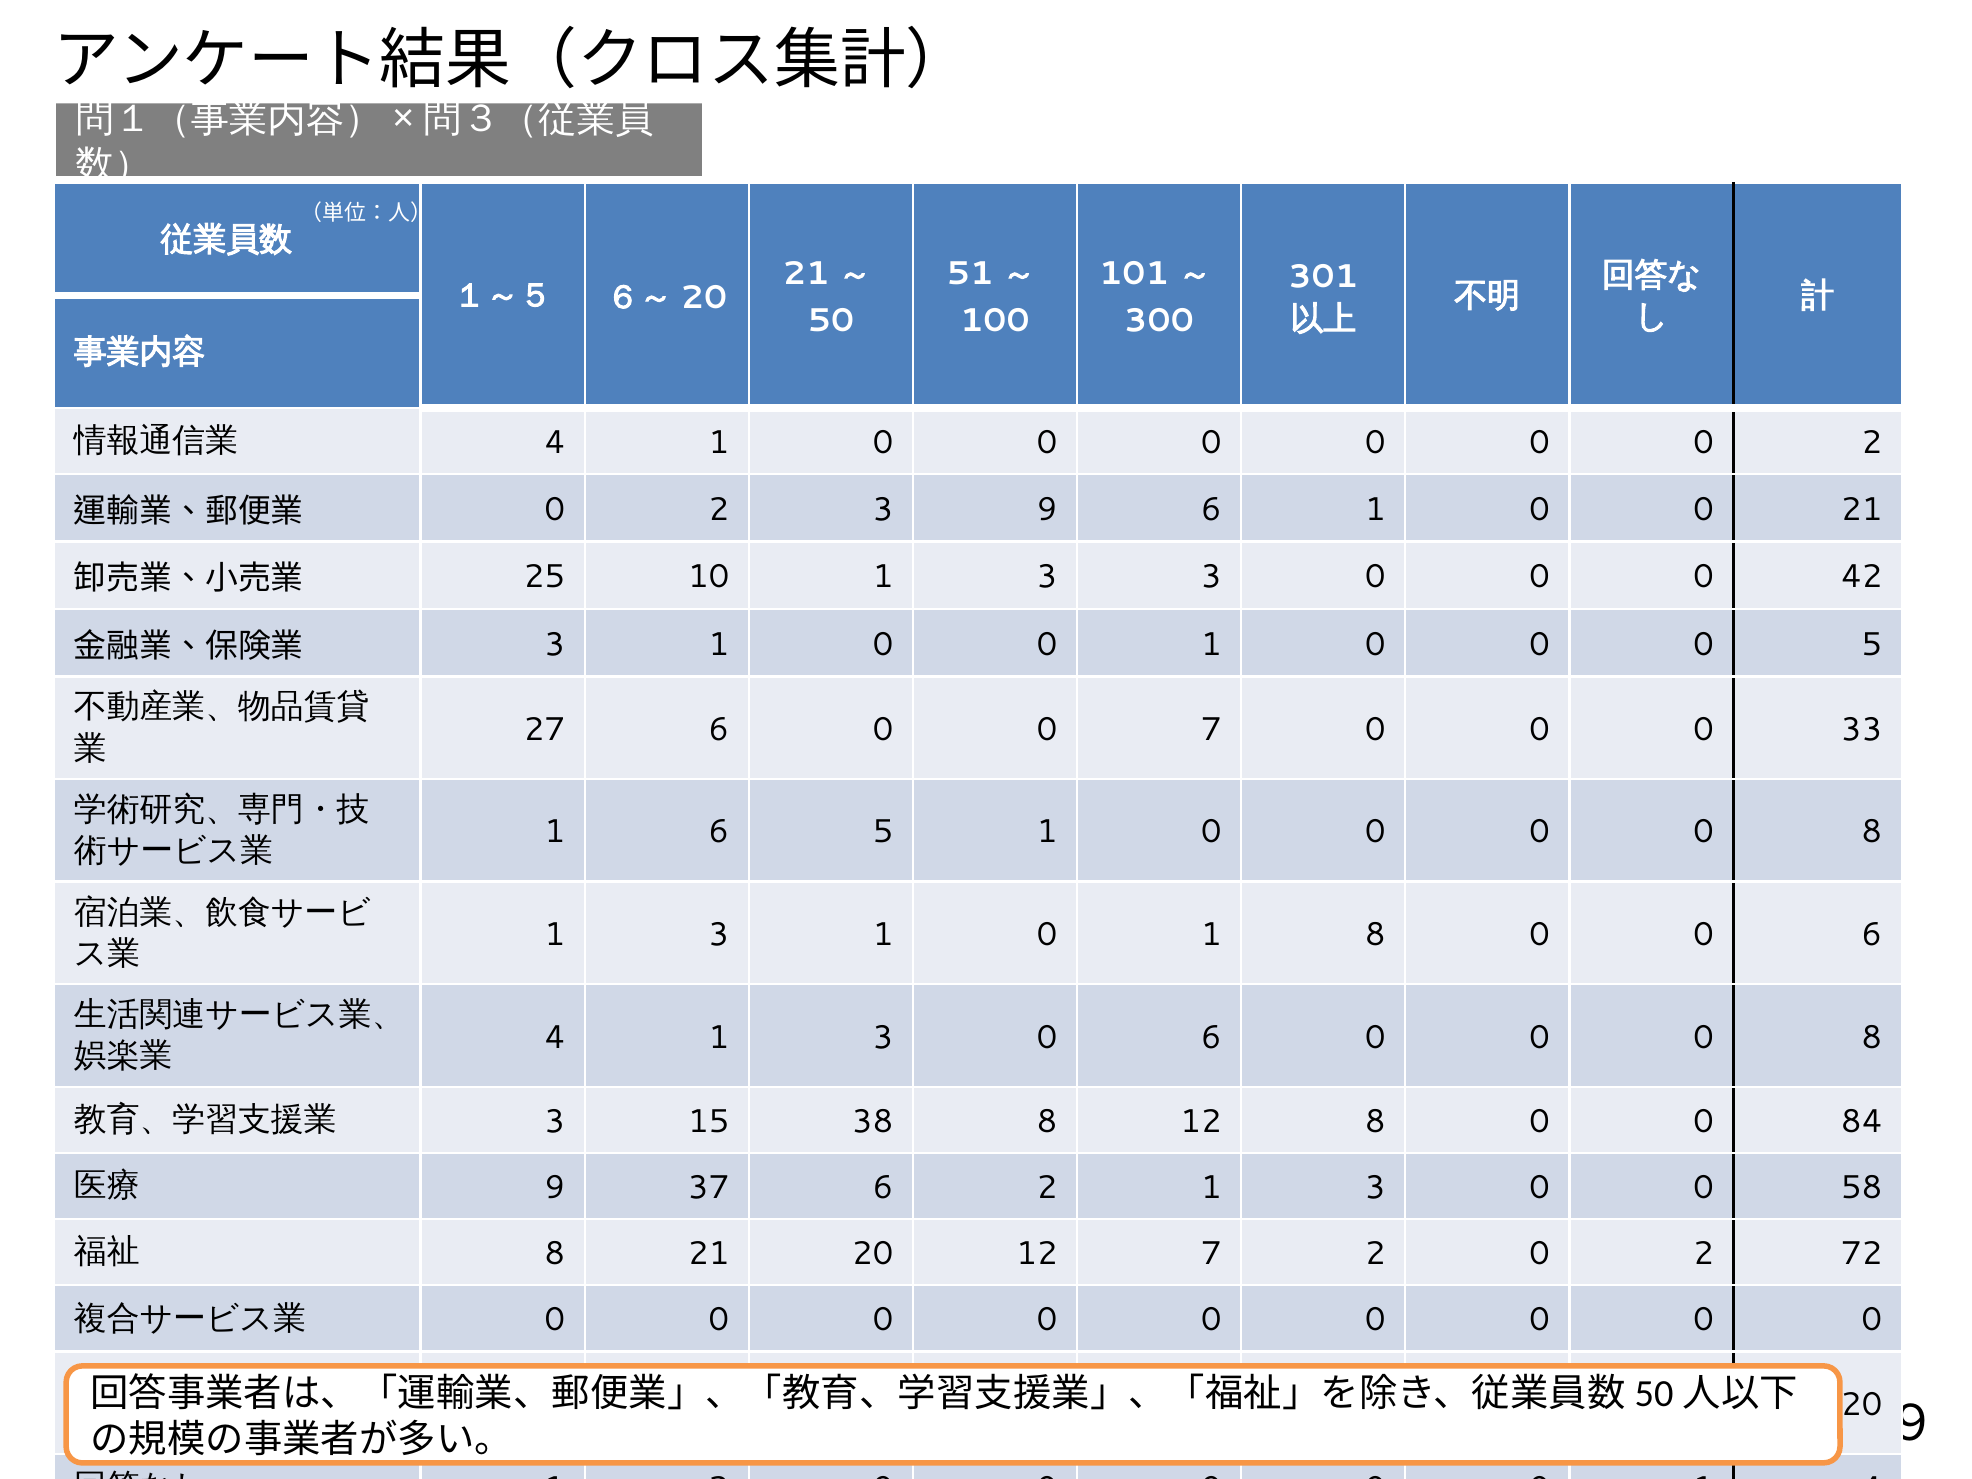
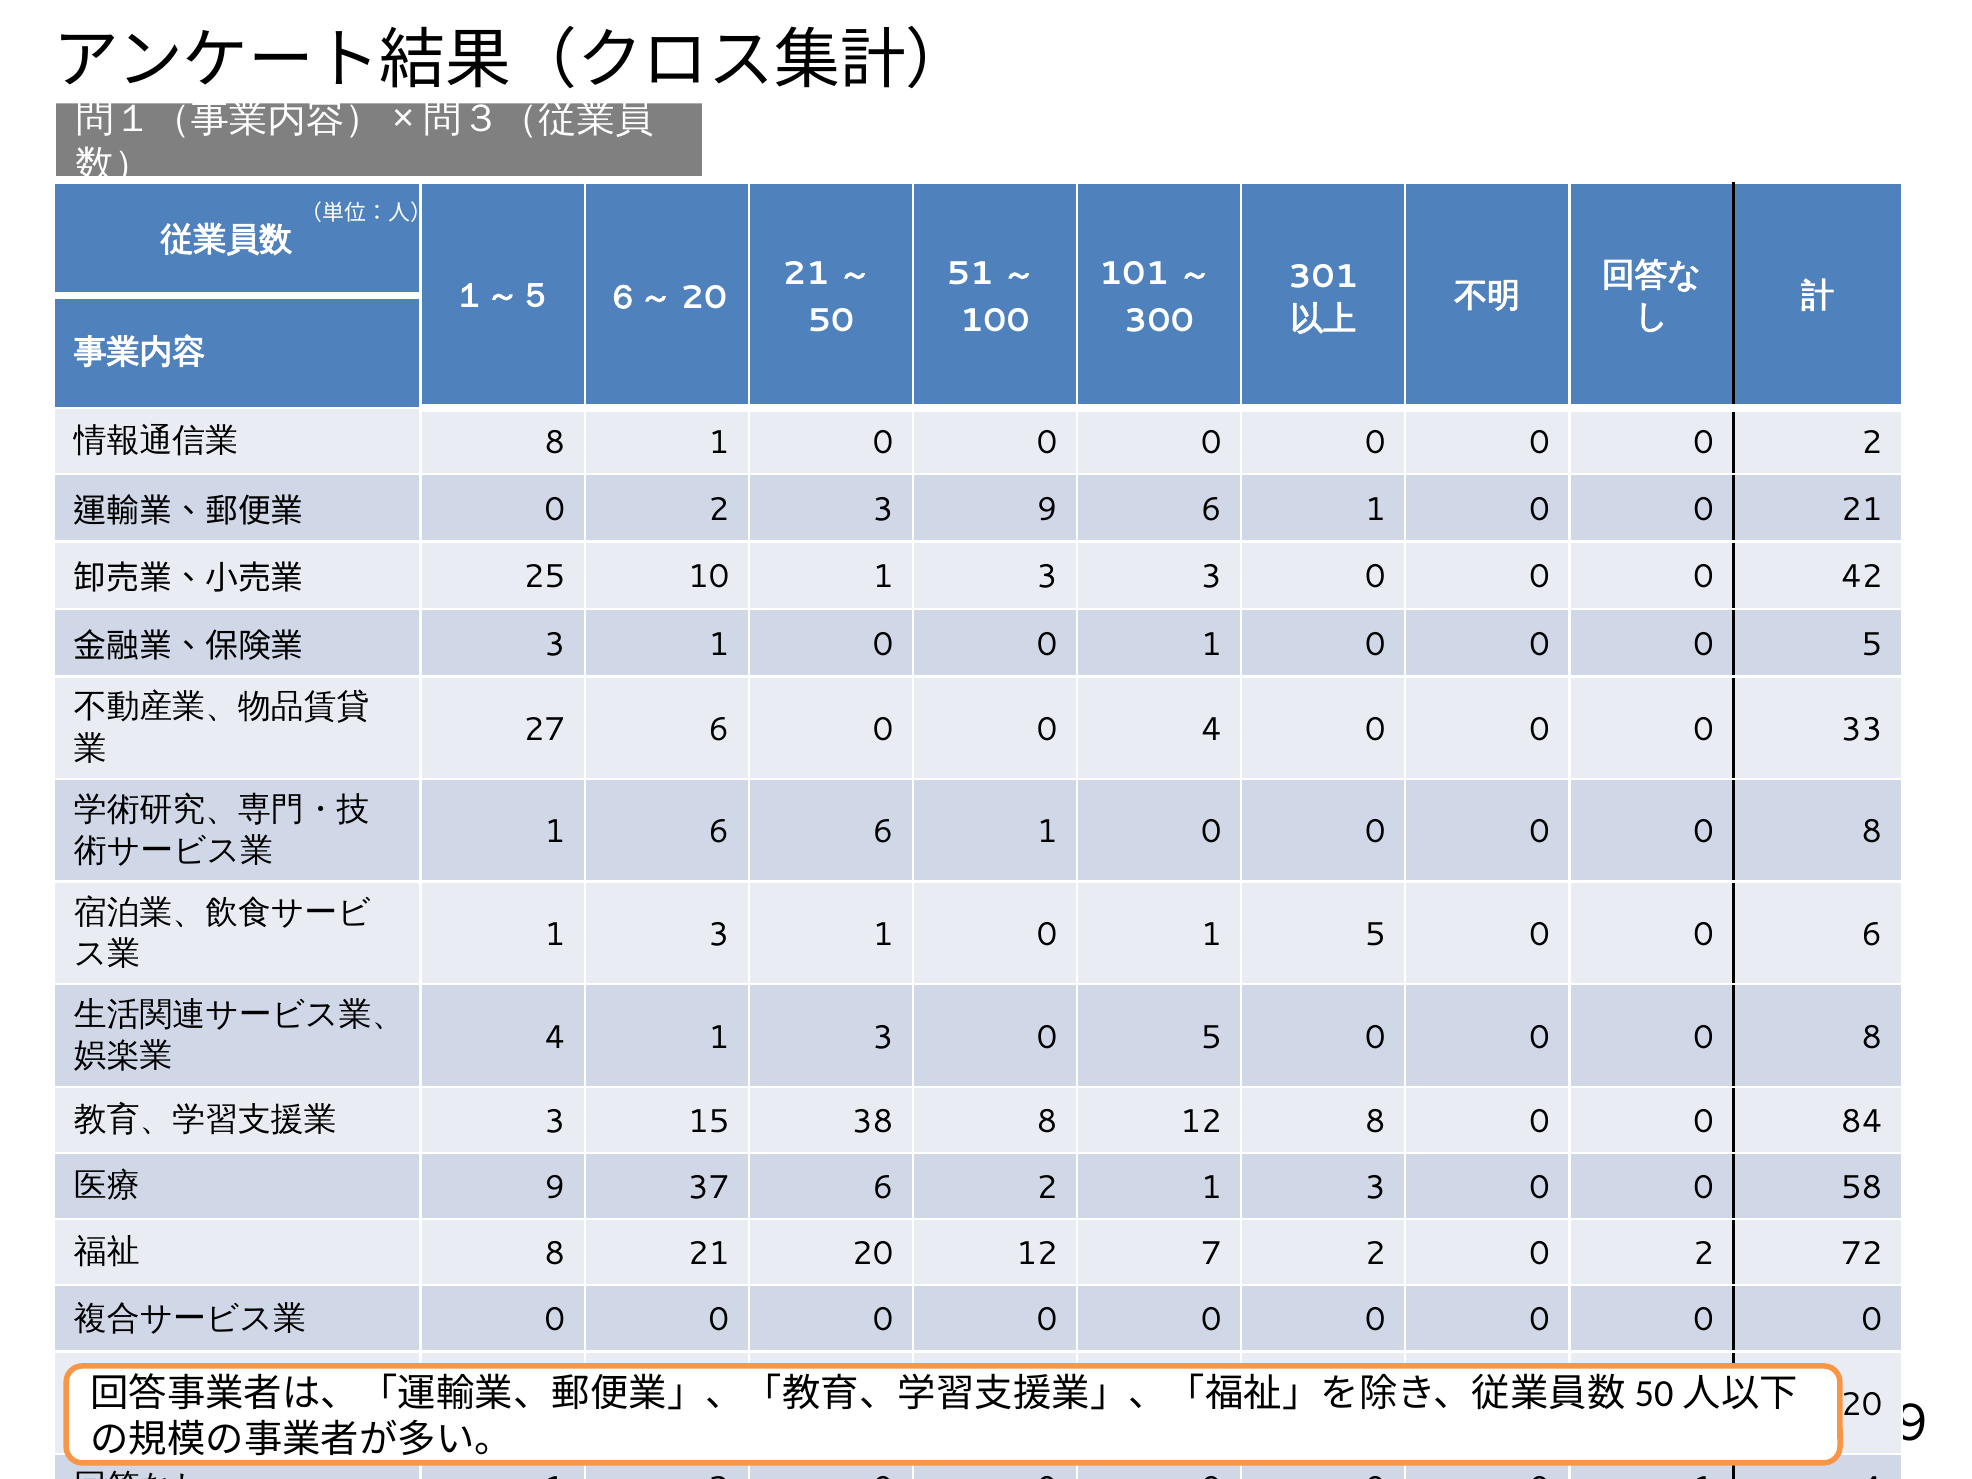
4 at (555, 443): 4 -> 8
0 0 7: 7 -> 4
6 5: 5 -> 6
1 8: 8 -> 5
3 0 6: 6 -> 5
